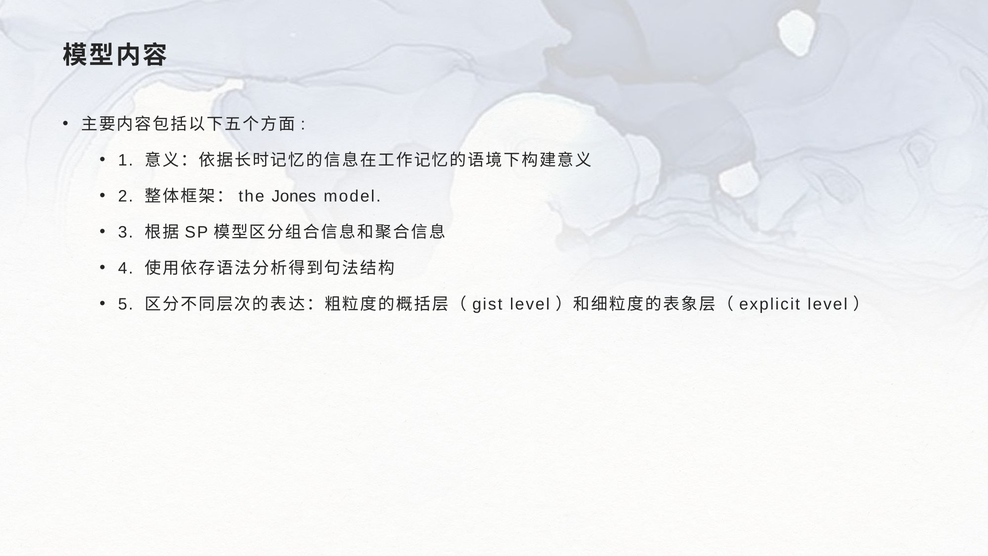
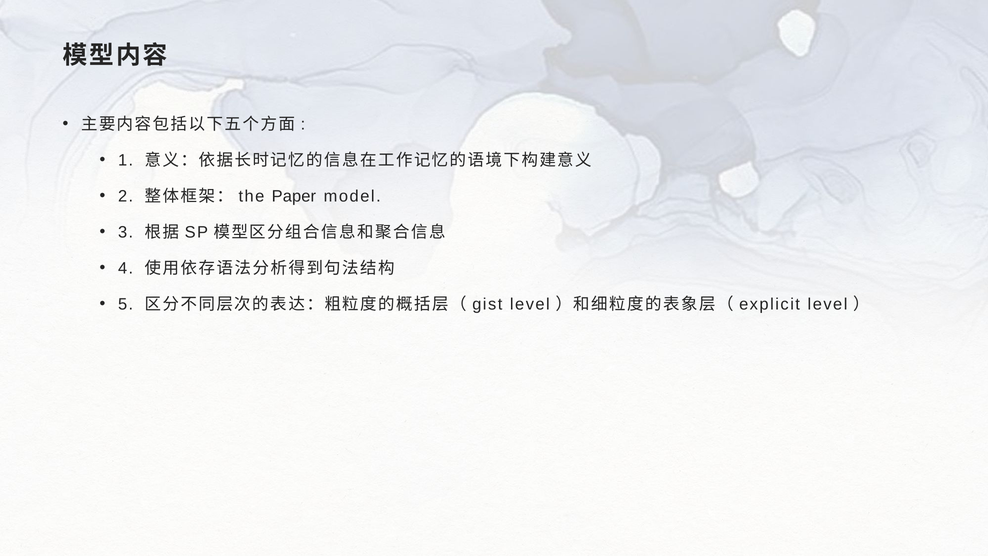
Jones: Jones -> Paper
